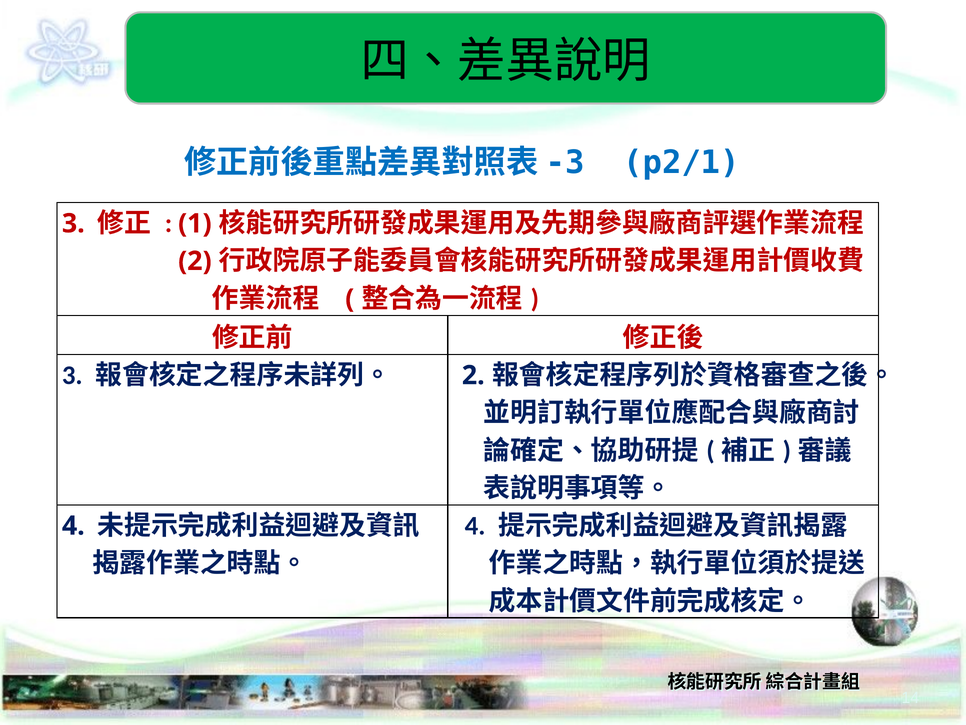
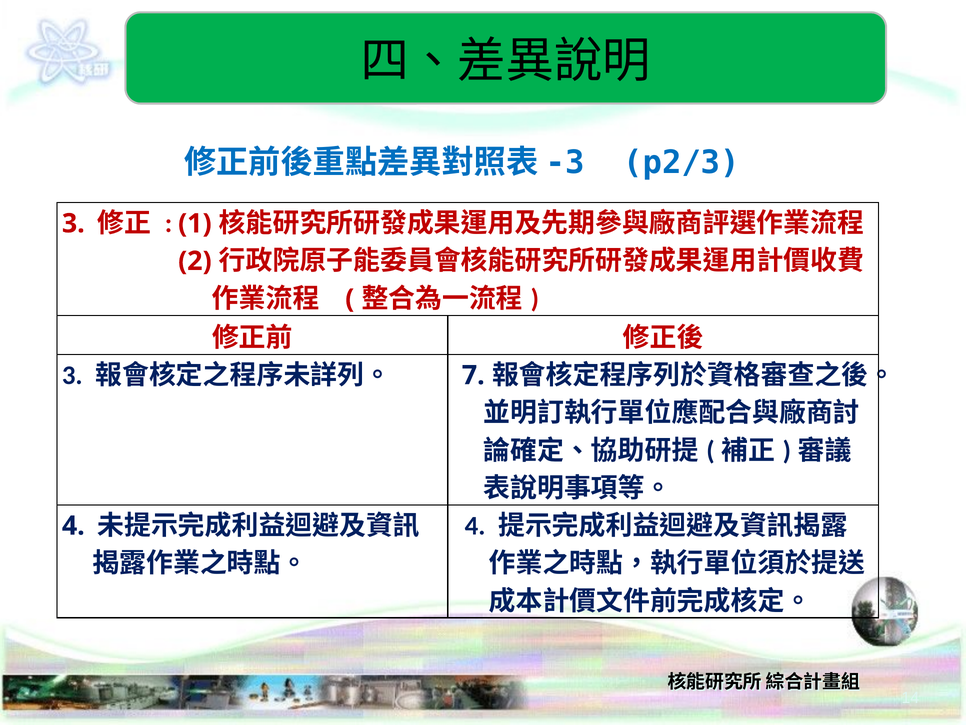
p2/1: p2/1 -> p2/3
2 at (473, 375): 2 -> 7
